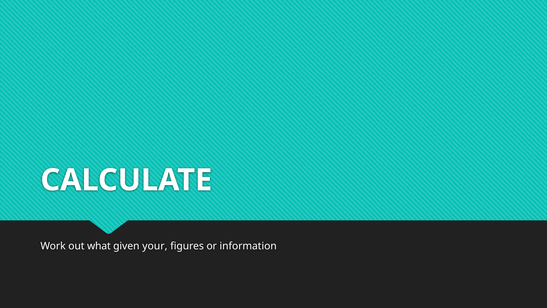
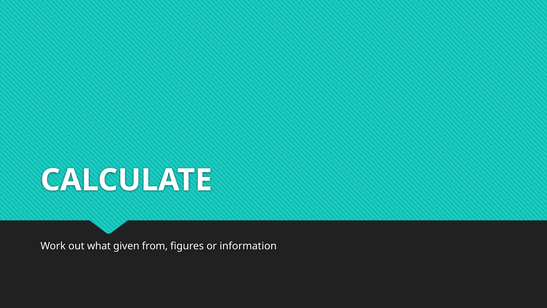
your: your -> from
